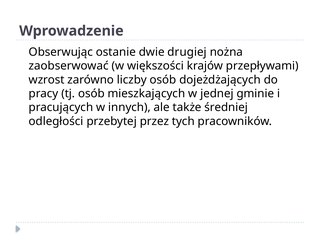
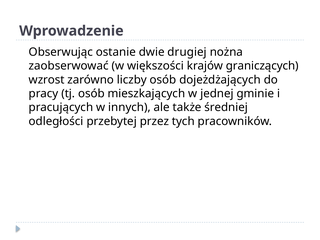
przepływami: przepływami -> graniczących
